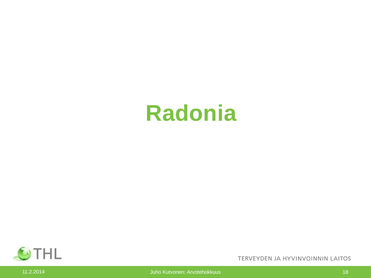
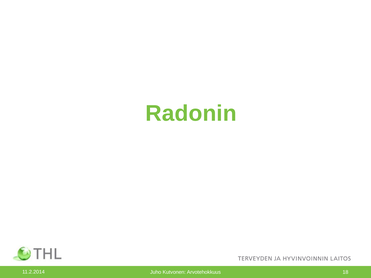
Radonia: Radonia -> Radonin
